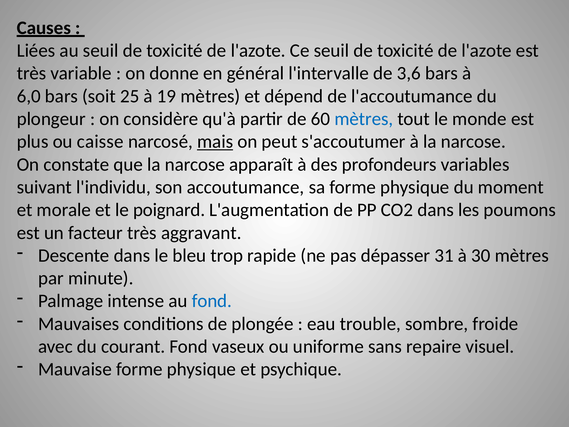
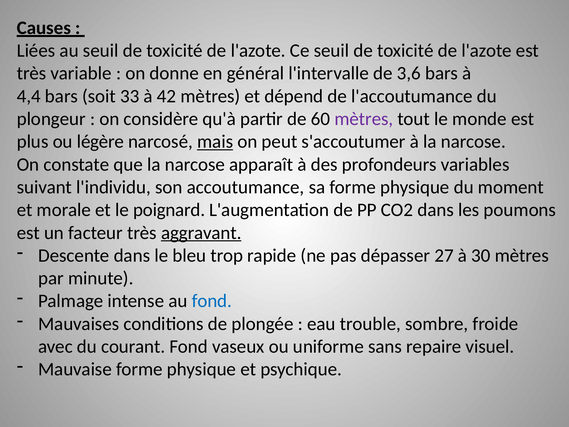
6,0: 6,0 -> 4,4
25: 25 -> 33
19: 19 -> 42
mètres at (364, 119) colour: blue -> purple
caisse: caisse -> légère
aggravant underline: none -> present
31: 31 -> 27
